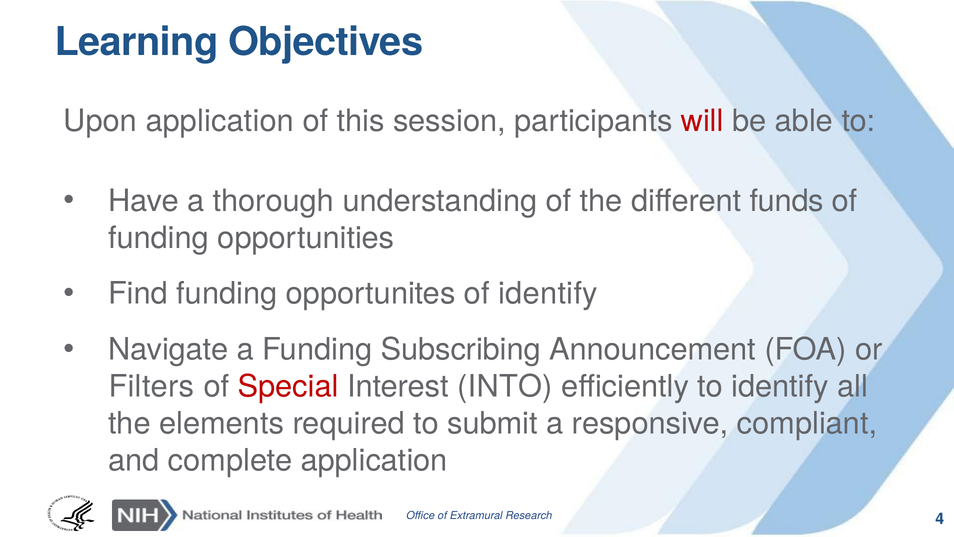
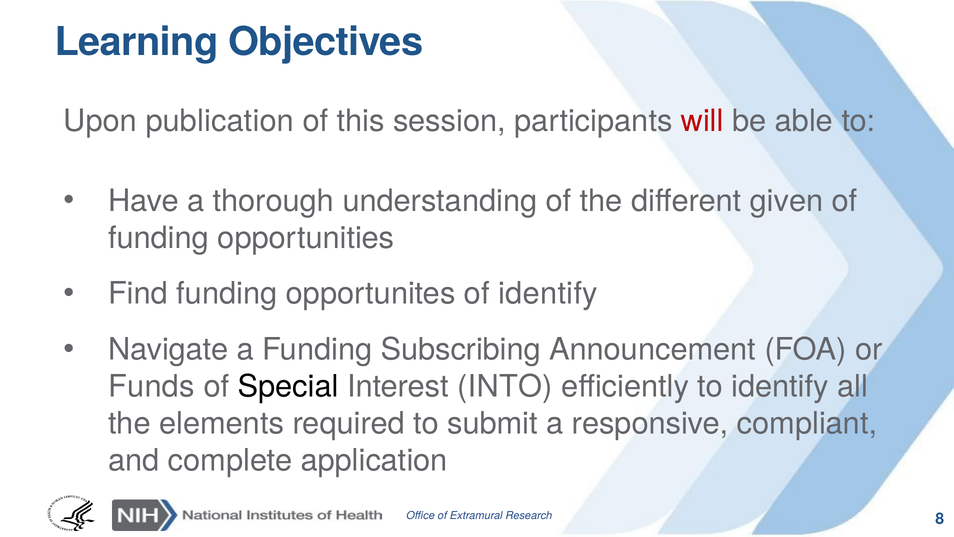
Upon application: application -> publication
funds: funds -> given
Filters: Filters -> Funds
Special colour: red -> black
4: 4 -> 8
